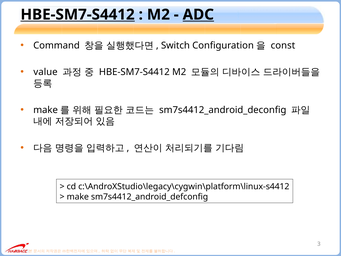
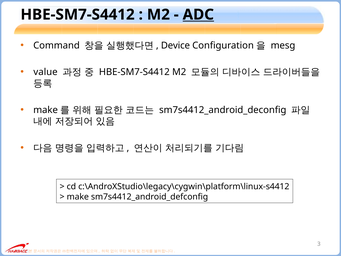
HBE-SM7-S4412 at (78, 15) underline: present -> none
Switch: Switch -> Device
const: const -> mesg
